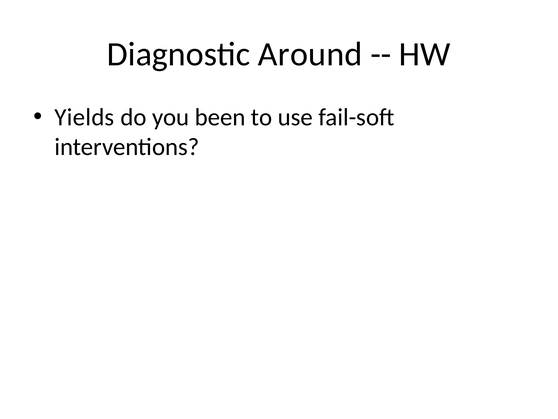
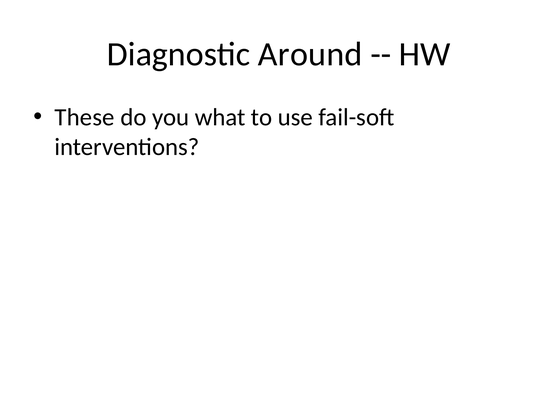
Yields: Yields -> These
been: been -> what
